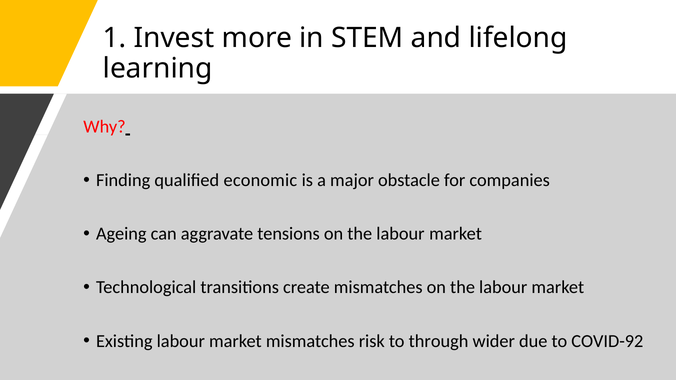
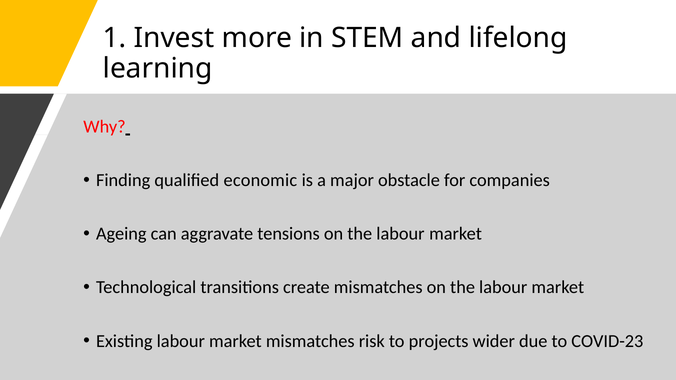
through: through -> projects
COVID-92: COVID-92 -> COVID-23
